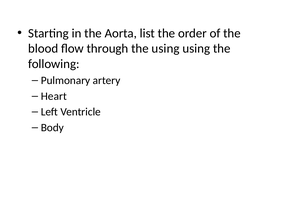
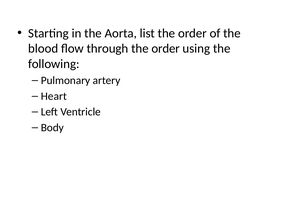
through the using: using -> order
